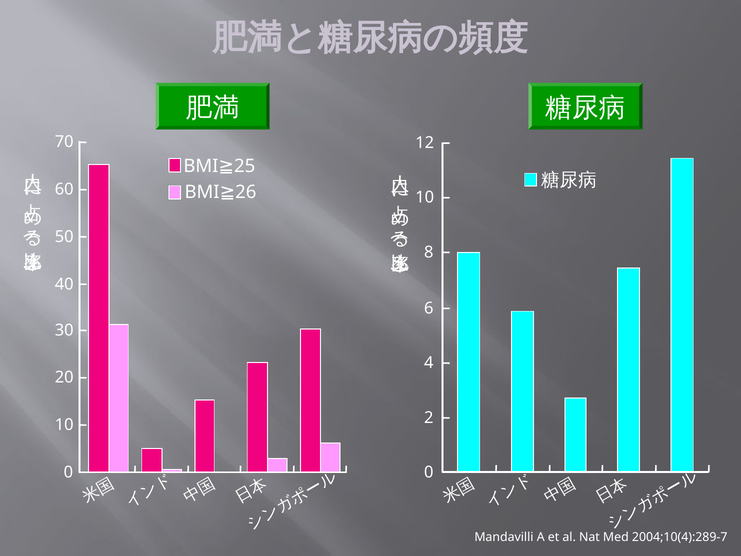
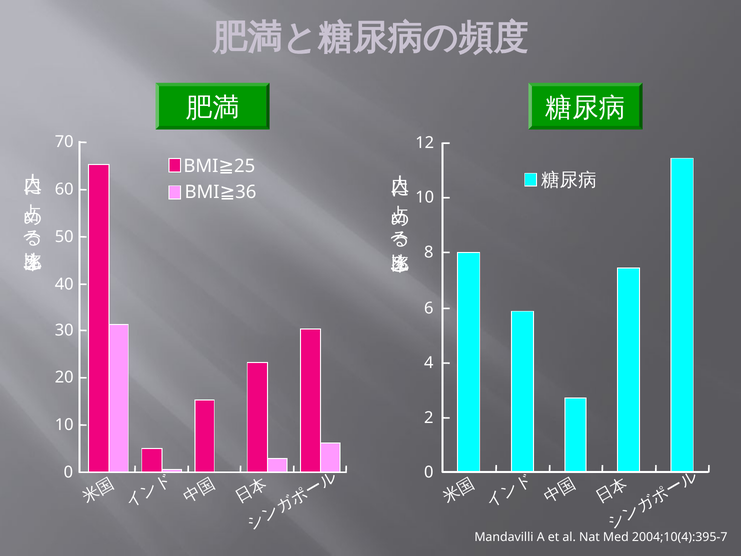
26: 26 -> 36
2004;10(4):289-7: 2004;10(4):289-7 -> 2004;10(4):395-7
